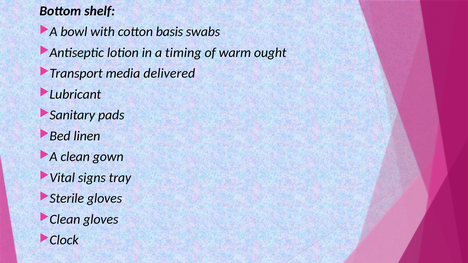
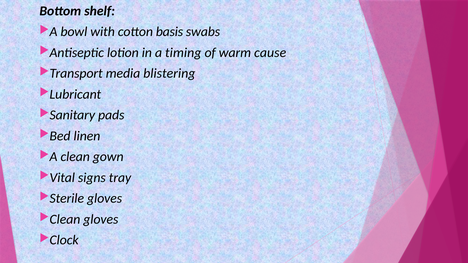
ought: ought -> cause
delivered: delivered -> blistering
